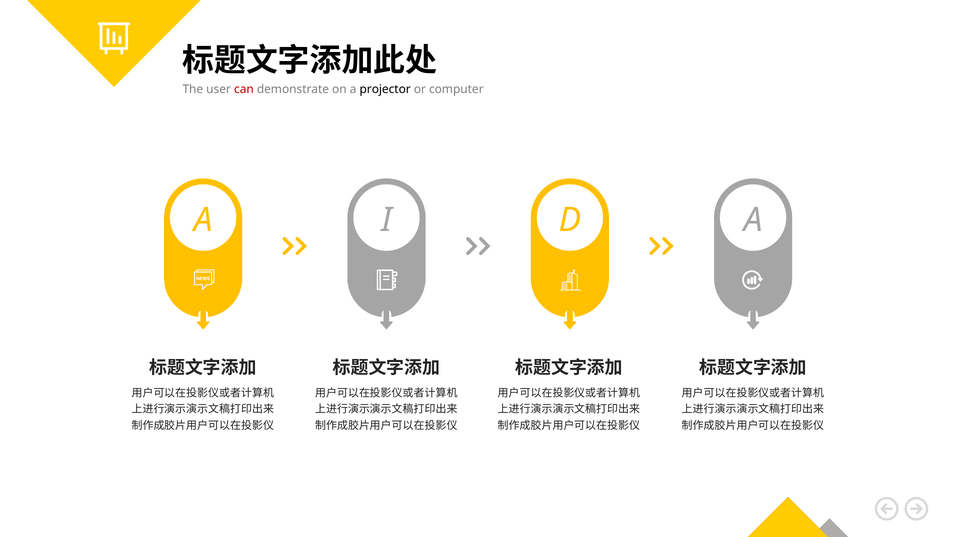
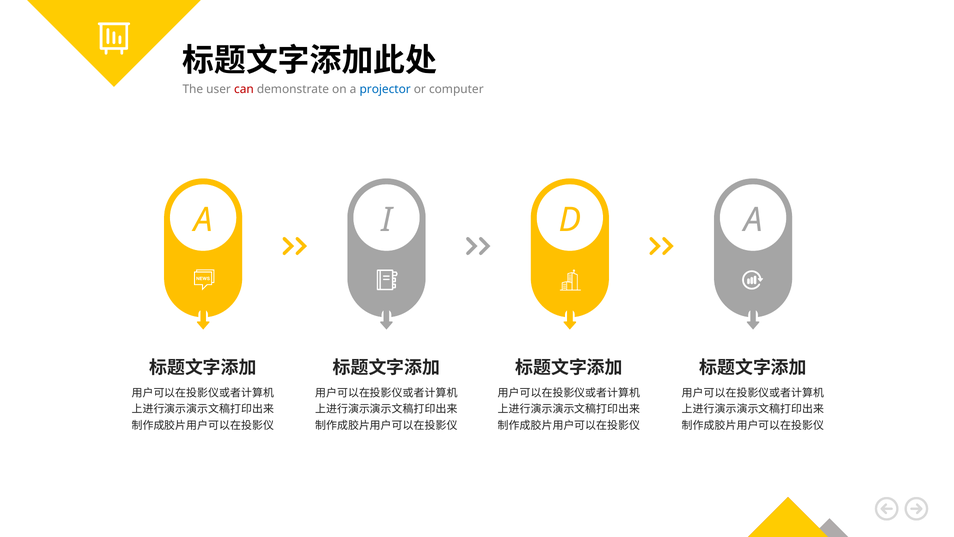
projector colour: black -> blue
